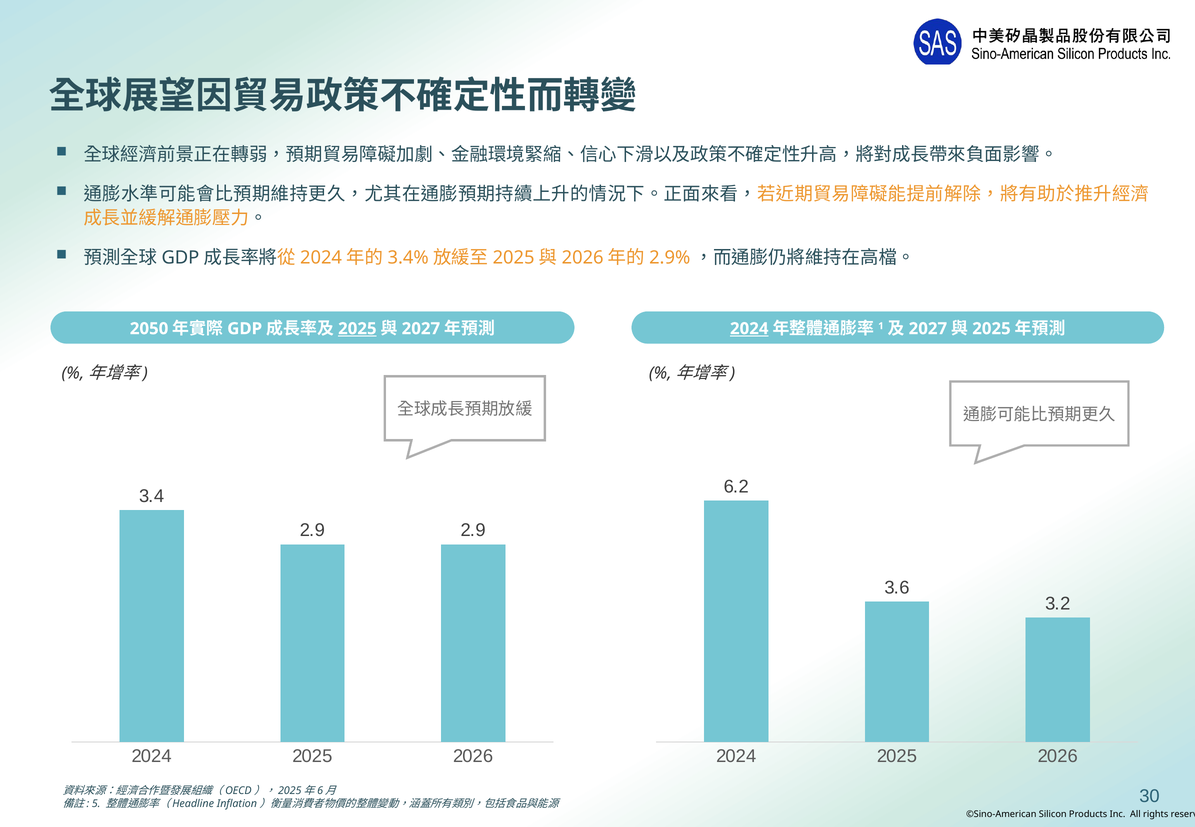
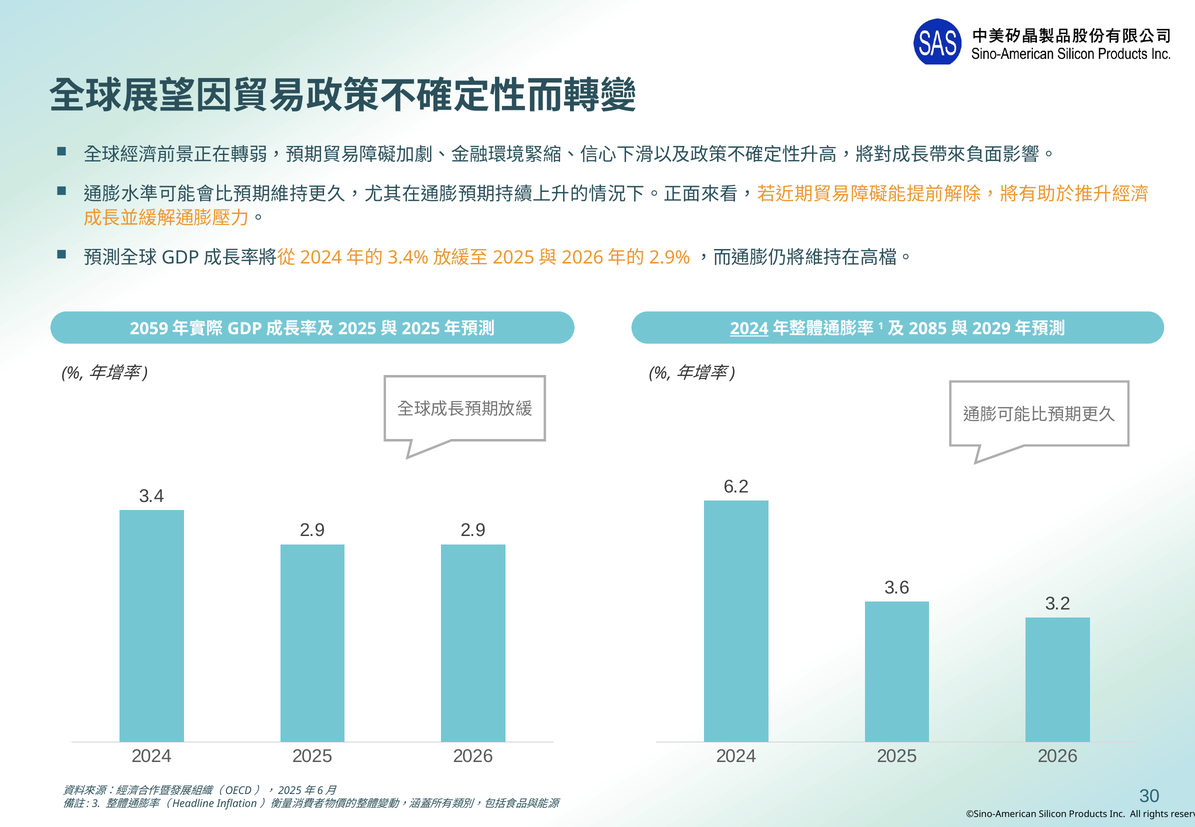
2050: 2050 -> 2059
2025 at (357, 329) underline: present -> none
2027 at (421, 329): 2027 -> 2025
2027 at (928, 329): 2027 -> 2085
2025 at (991, 329): 2025 -> 2029
5: 5 -> 3
